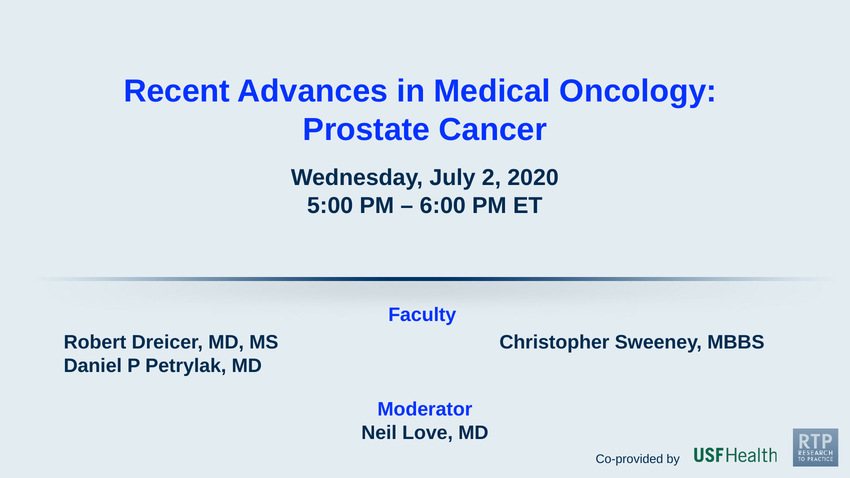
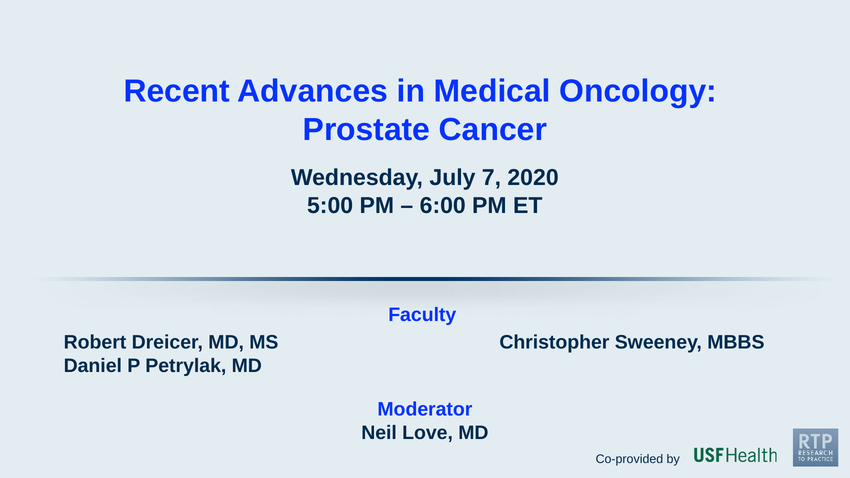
2: 2 -> 7
